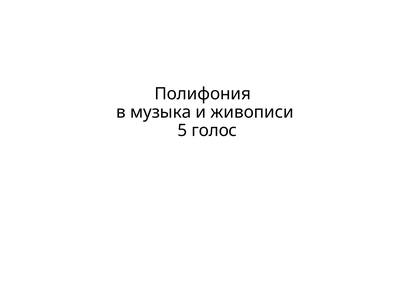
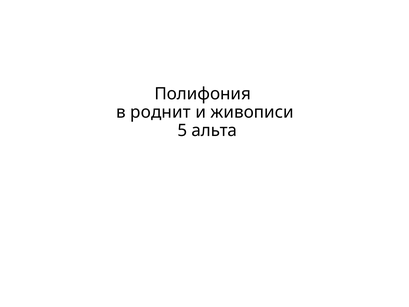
музыка: музыка -> роднит
голос: голос -> альта
